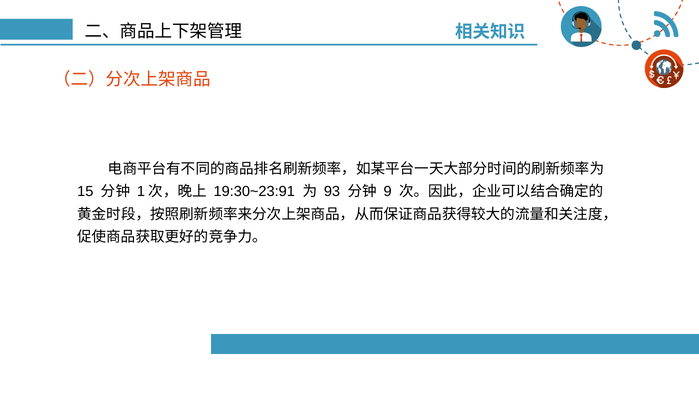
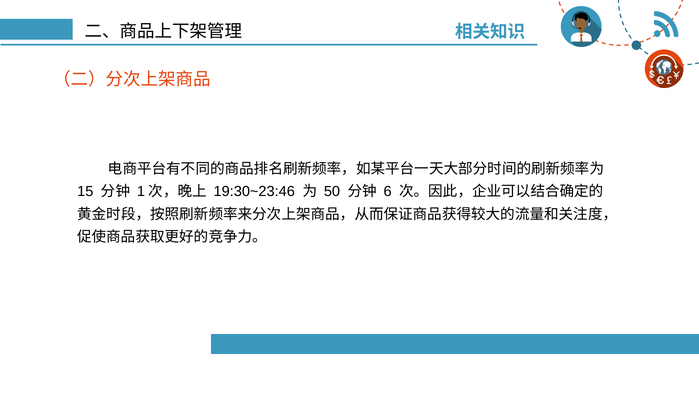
19:30~23:91: 19:30~23:91 -> 19:30~23:46
93: 93 -> 50
9: 9 -> 6
